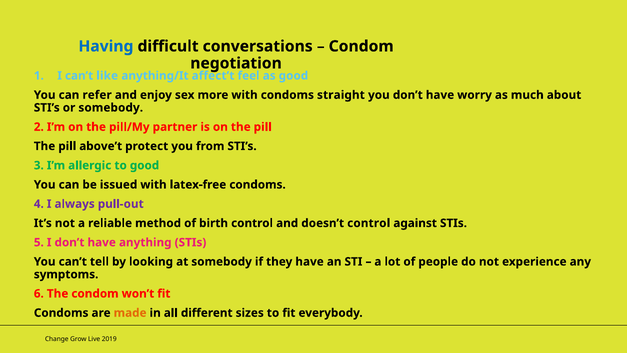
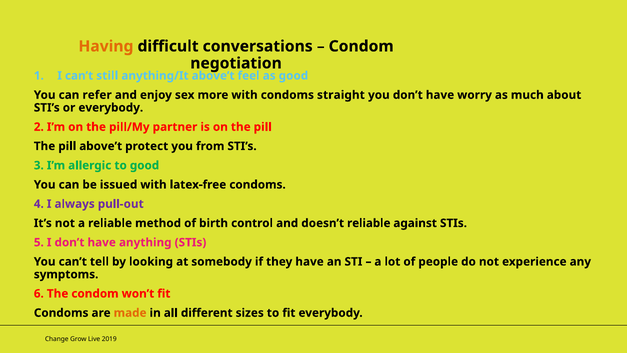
Having colour: blue -> orange
like: like -> still
anything/It affect’t: affect’t -> above’t
or somebody: somebody -> everybody
doesn’t control: control -> reliable
